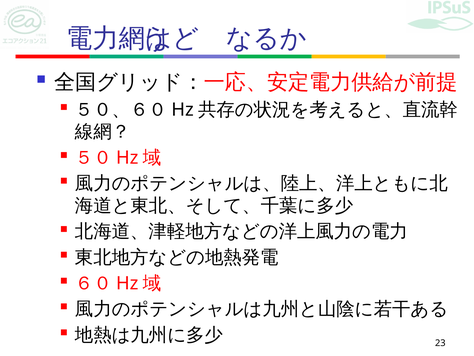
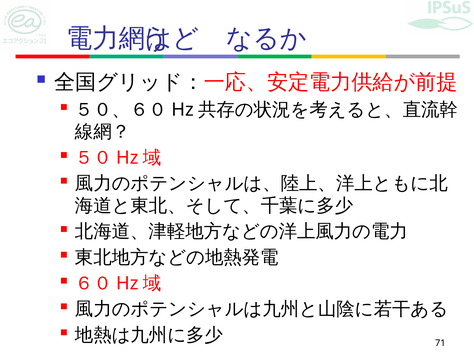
23: 23 -> 71
